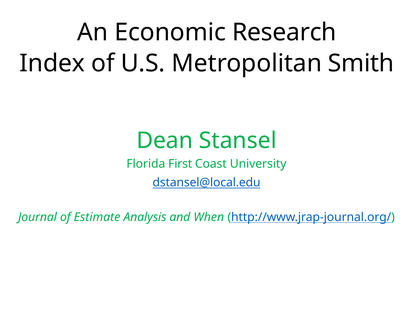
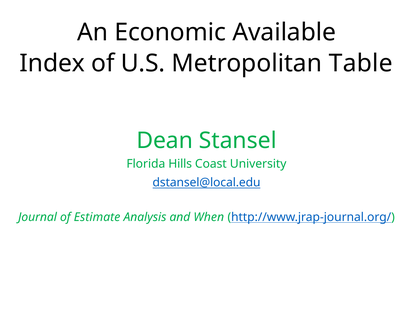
Research: Research -> Available
Smith: Smith -> Table
First: First -> Hills
